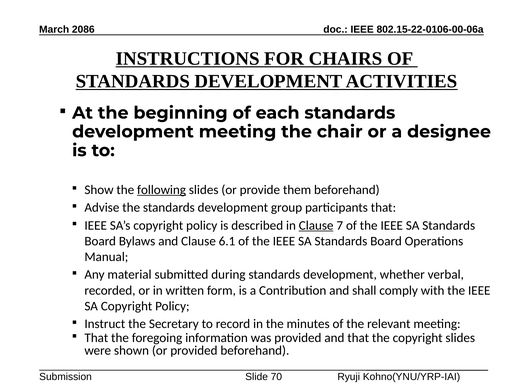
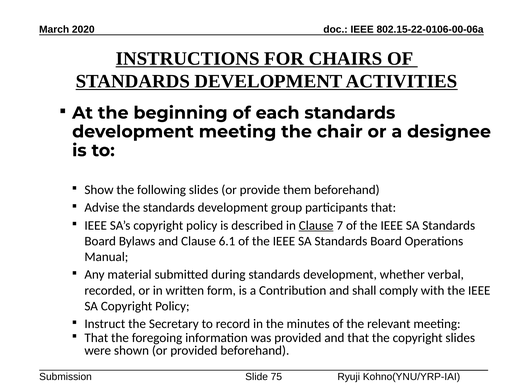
2086: 2086 -> 2020
following underline: present -> none
70: 70 -> 75
